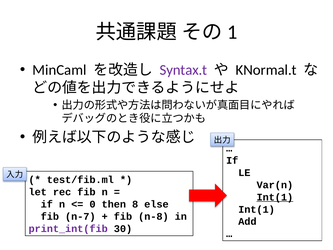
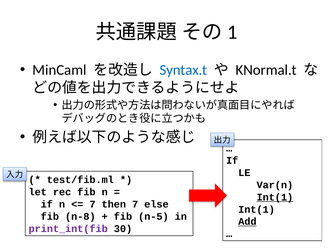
Syntax.t colour: purple -> blue
0 at (92, 204): 0 -> 7
then 8: 8 -> 7
n-7: n-7 -> n-8
n-8: n-8 -> n-5
Add underline: none -> present
